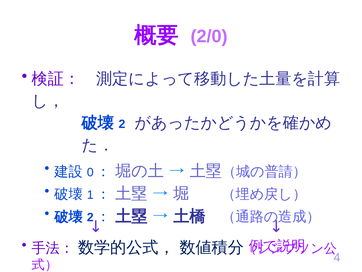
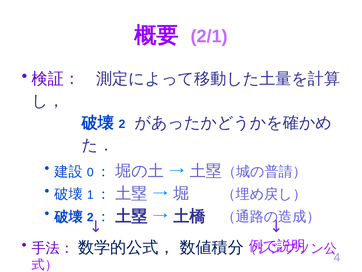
2/0: 2/0 -> 2/1
